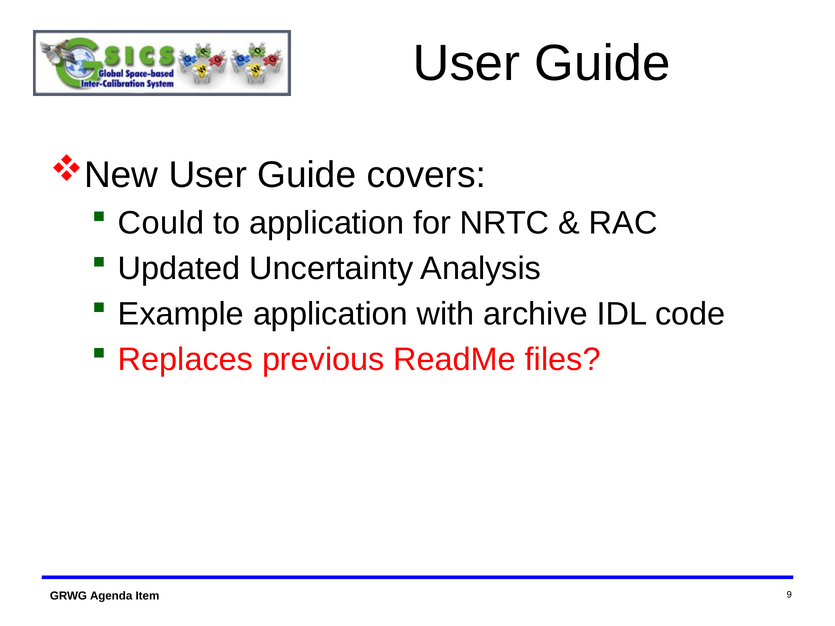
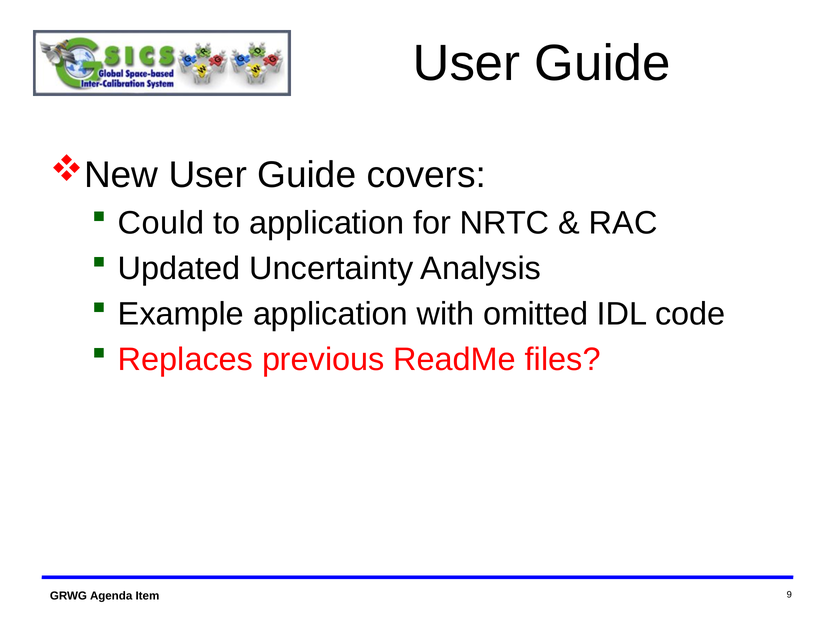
archive: archive -> omitted
